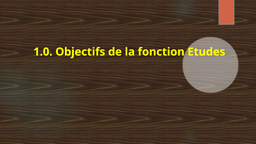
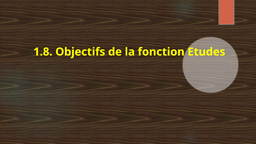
1.0: 1.0 -> 1.8
